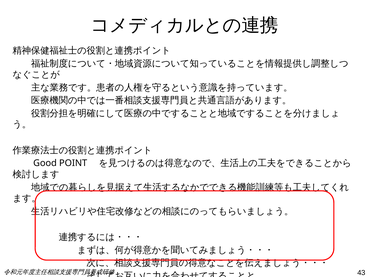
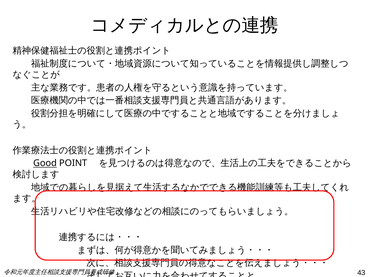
Good underline: none -> present
